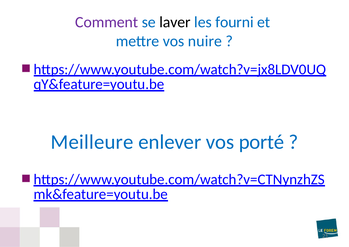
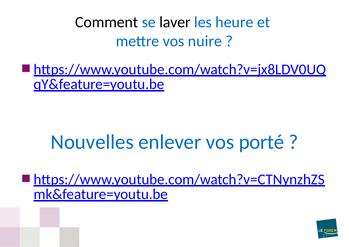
Comment colour: purple -> black
fourni: fourni -> heure
Meilleure: Meilleure -> Nouvelles
